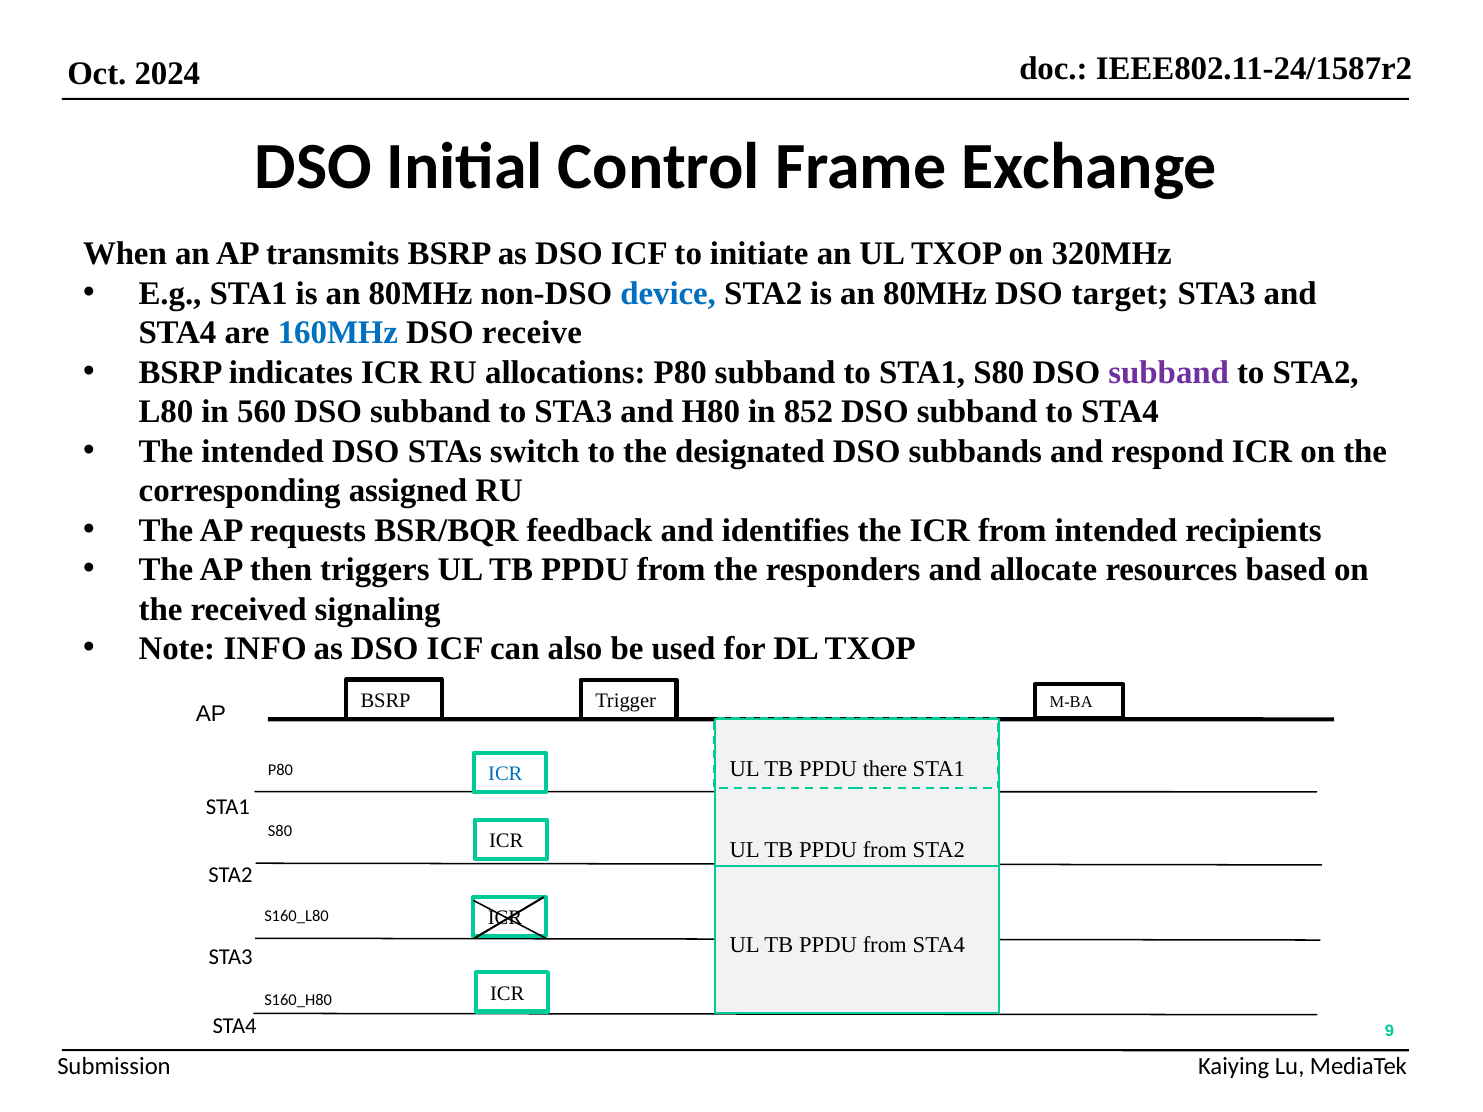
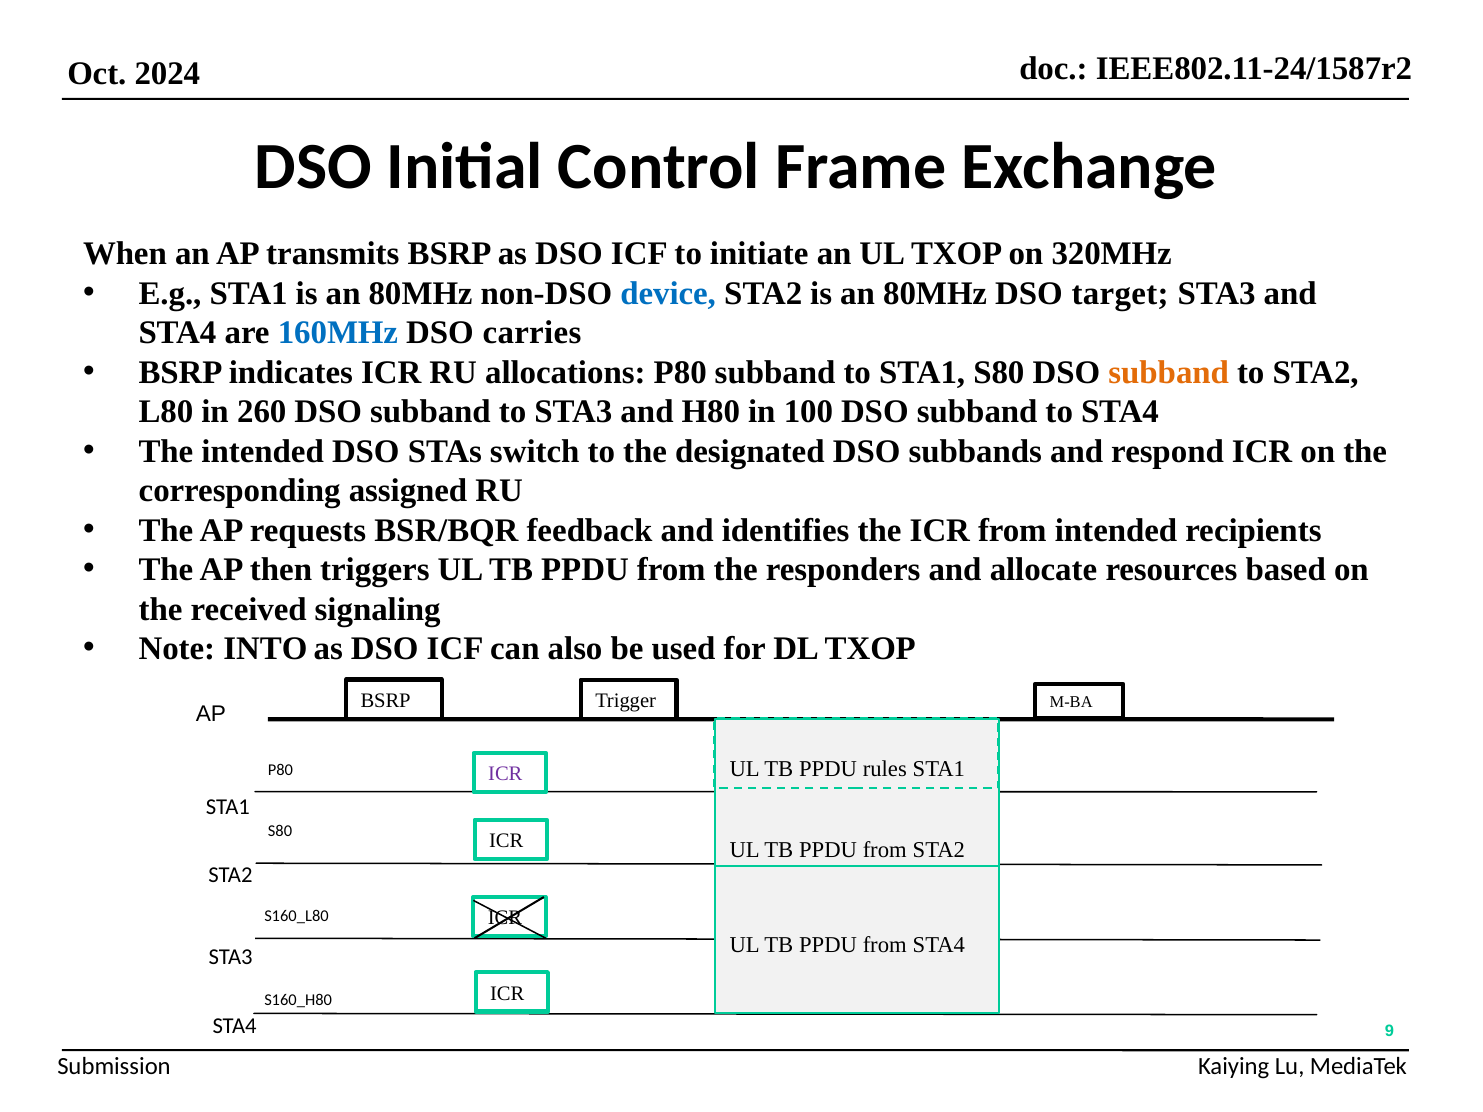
receive: receive -> carries
subband at (1169, 372) colour: purple -> orange
560: 560 -> 260
852: 852 -> 100
INFO: INFO -> INTO
there: there -> rules
ICR at (505, 774) colour: blue -> purple
